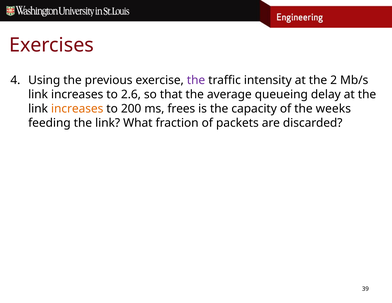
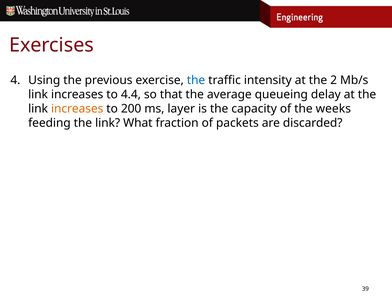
the at (196, 80) colour: purple -> blue
2.6: 2.6 -> 4.4
frees: frees -> layer
